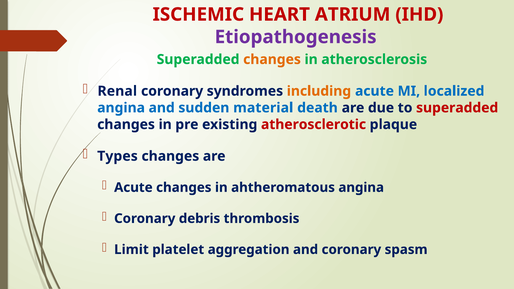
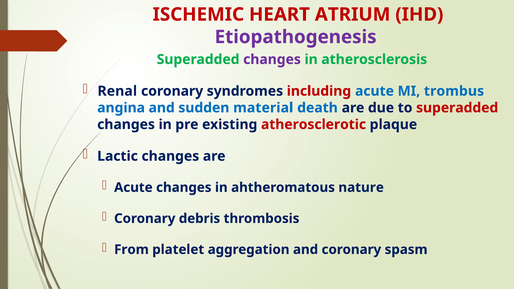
changes at (272, 59) colour: orange -> purple
including colour: orange -> red
localized: localized -> trombus
Types: Types -> Lactic
ahtheromatous angina: angina -> nature
Limit: Limit -> From
